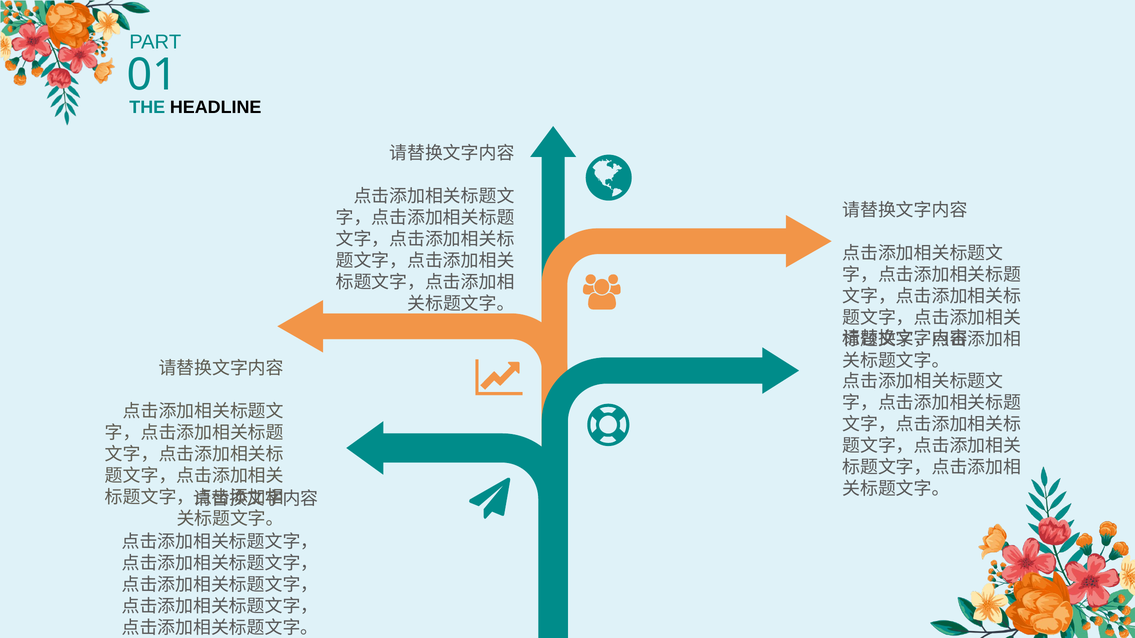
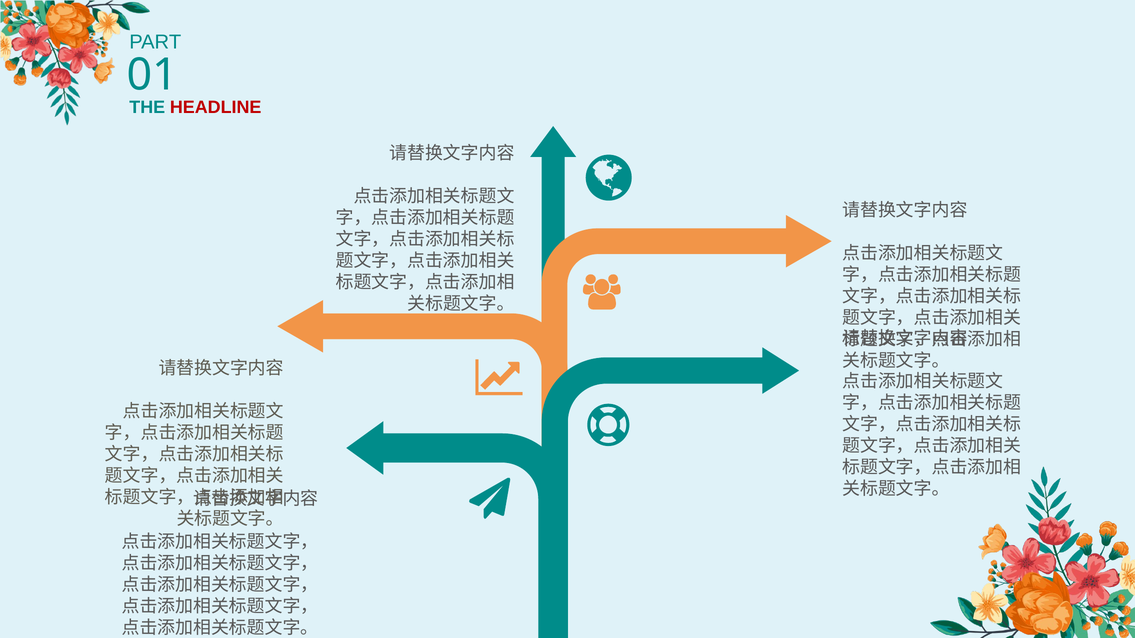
HEADLINE colour: black -> red
